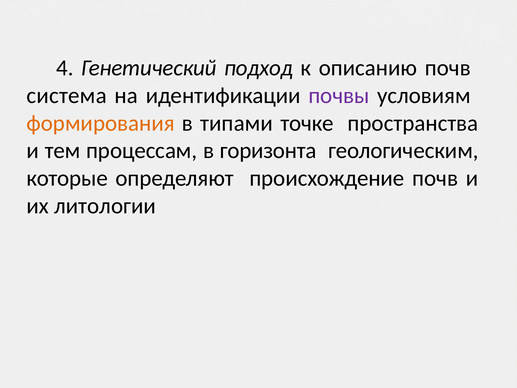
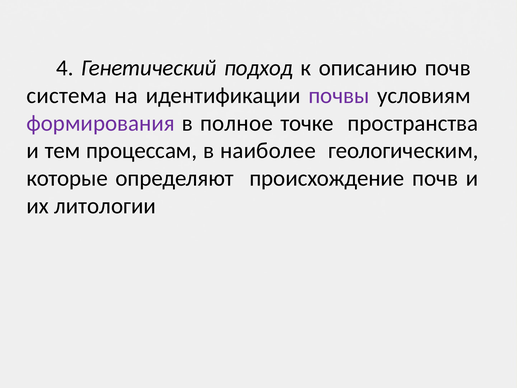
формирования colour: orange -> purple
типами: типами -> полное
горизонта: горизонта -> наиболее
